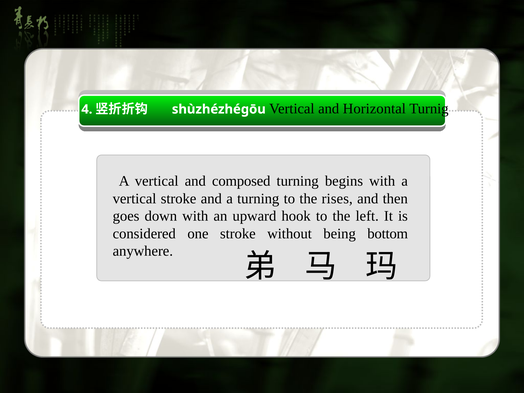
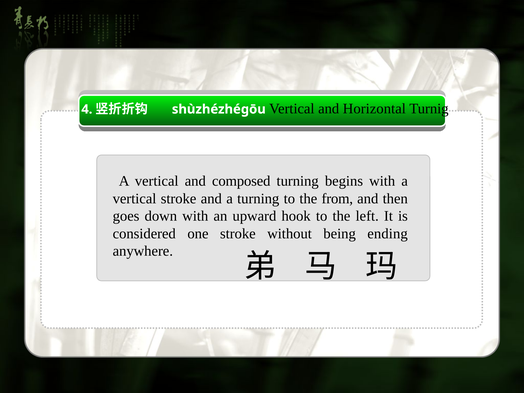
rises: rises -> from
bottom: bottom -> ending
